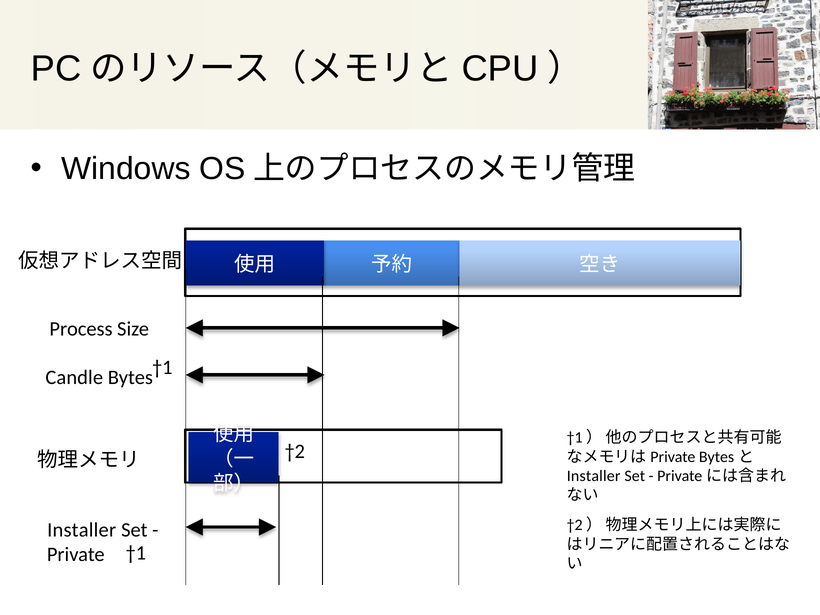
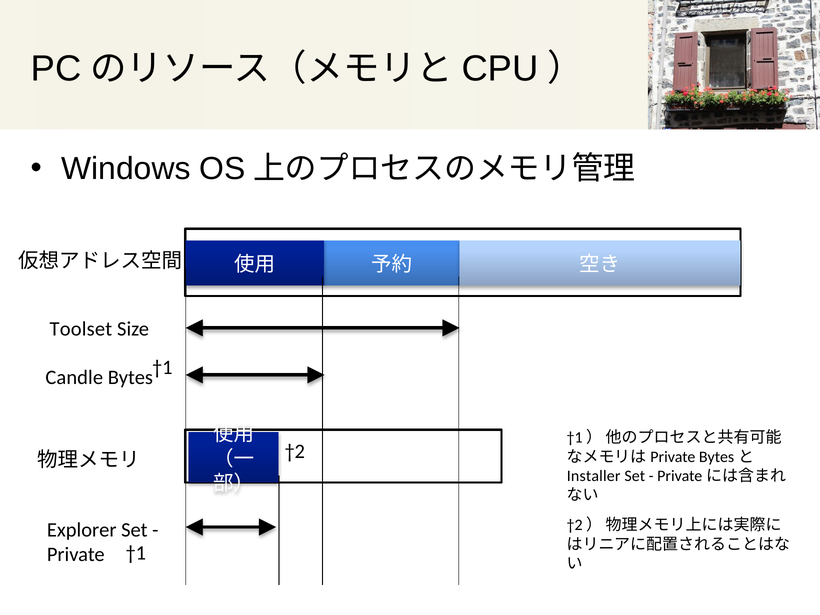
Process: Process -> Toolset
Installer at (82, 530): Installer -> Explorer
